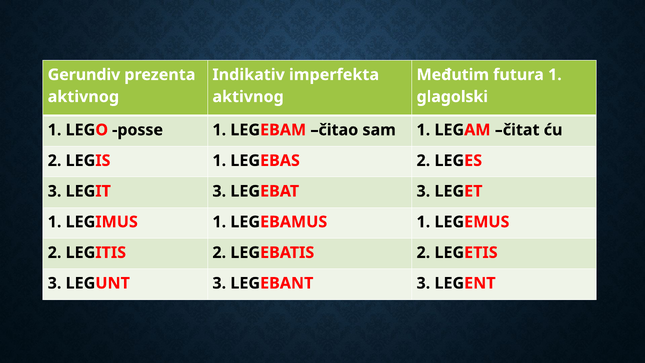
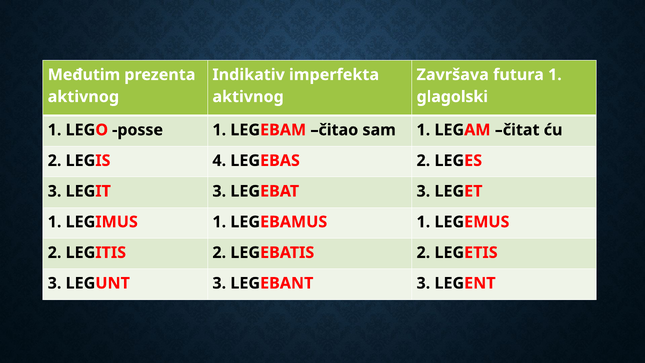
Gerundiv: Gerundiv -> Međutim
Međutim: Međutim -> Završava
LEGIS 1: 1 -> 4
